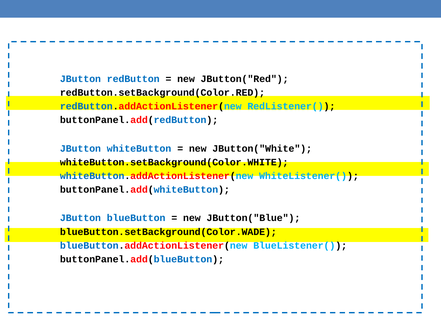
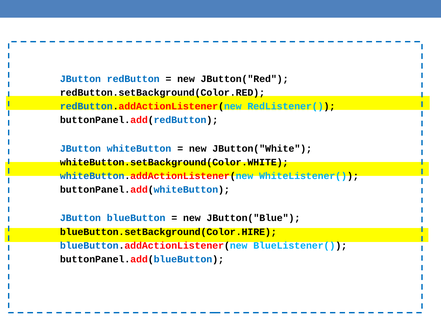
blueButton.setBackground(Color.WADE: blueButton.setBackground(Color.WADE -> blueButton.setBackground(Color.HIRE
